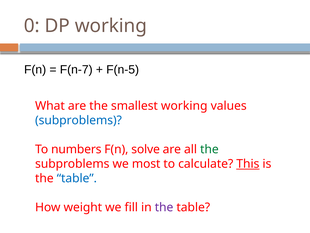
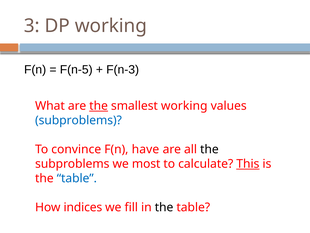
0: 0 -> 3
F(n-7: F(n-7 -> F(n-5
F(n-5: F(n-5 -> F(n-3
the at (99, 106) underline: none -> present
numbers: numbers -> convince
solve: solve -> have
the at (209, 149) colour: green -> black
weight: weight -> indices
the at (164, 207) colour: purple -> black
